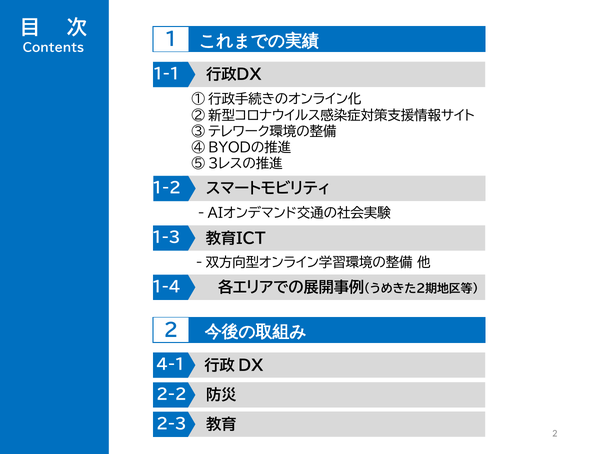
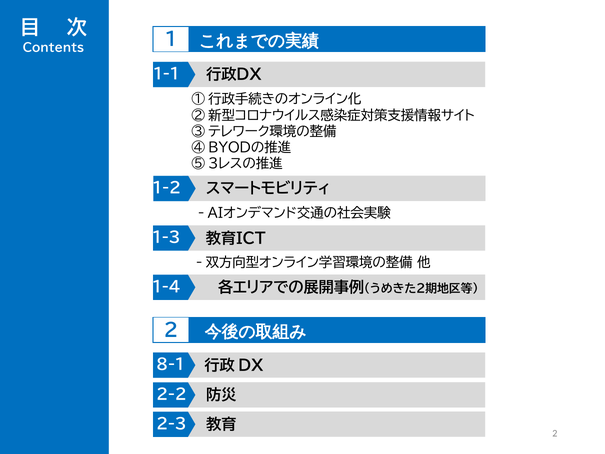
4-1: 4-1 -> 8-1
